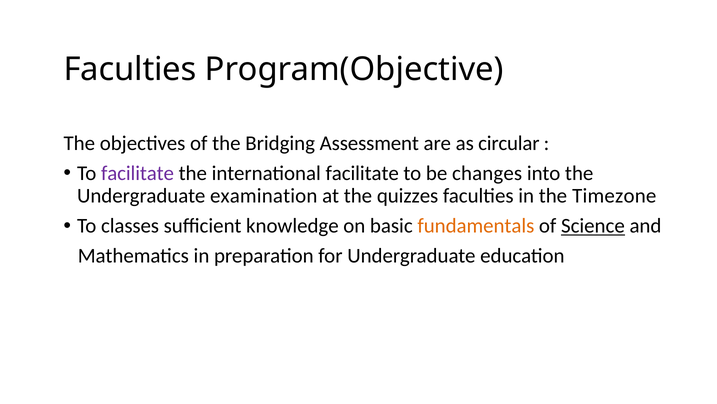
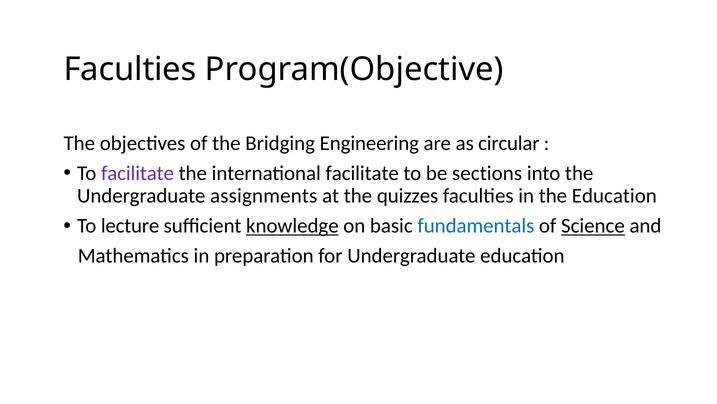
Assessment: Assessment -> Engineering
changes: changes -> sections
examination: examination -> assignments
the Timezone: Timezone -> Education
classes: classes -> lecture
knowledge underline: none -> present
fundamentals colour: orange -> blue
